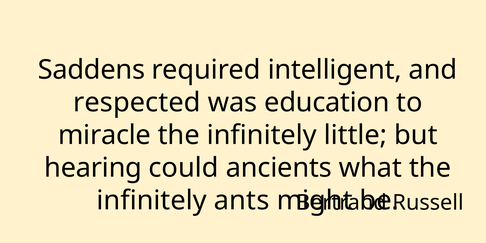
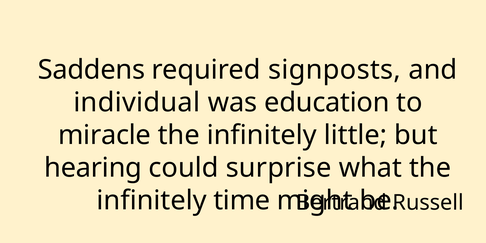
intelligent: intelligent -> signposts
respected: respected -> individual
ancients: ancients -> surprise
ants: ants -> time
